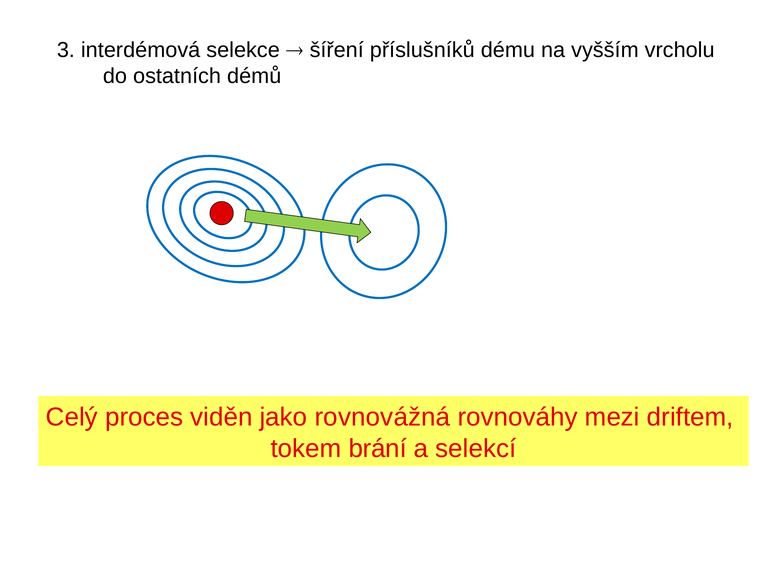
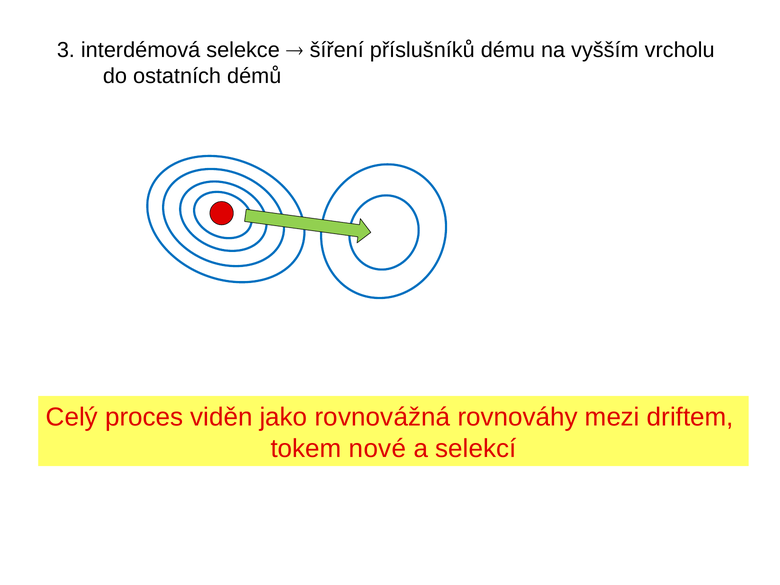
brání: brání -> nové
